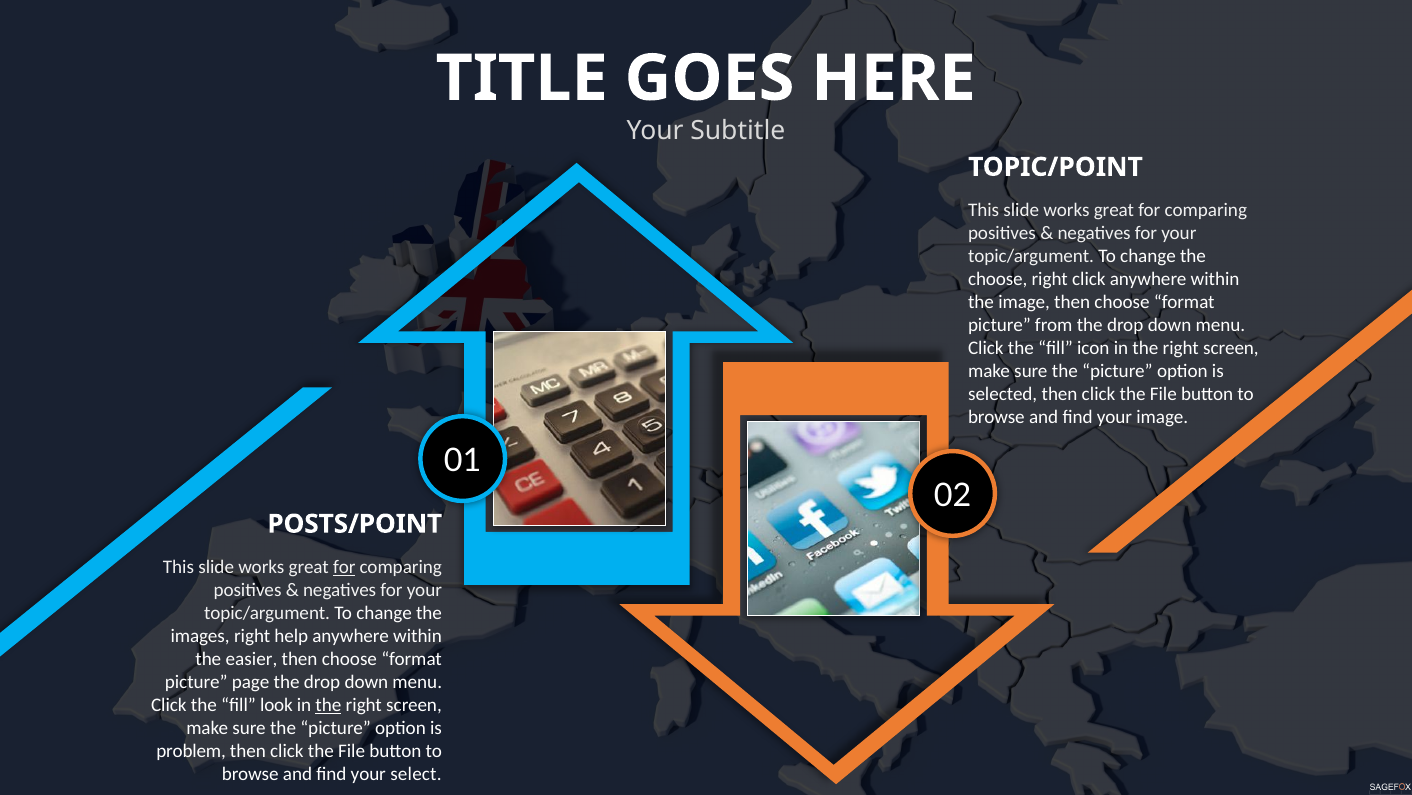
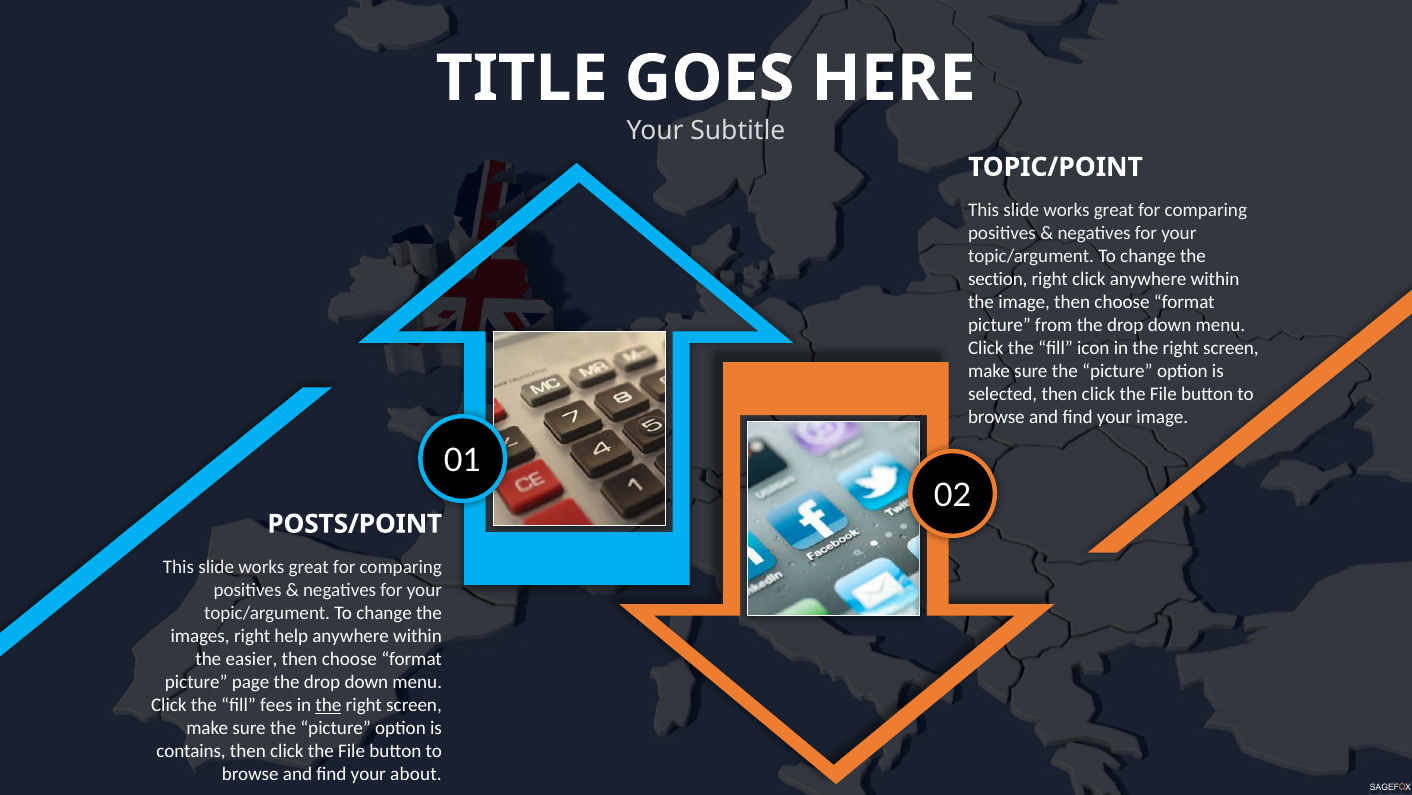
choose at (998, 279): choose -> section
for at (344, 567) underline: present -> none
look: look -> fees
problem: problem -> contains
select: select -> about
